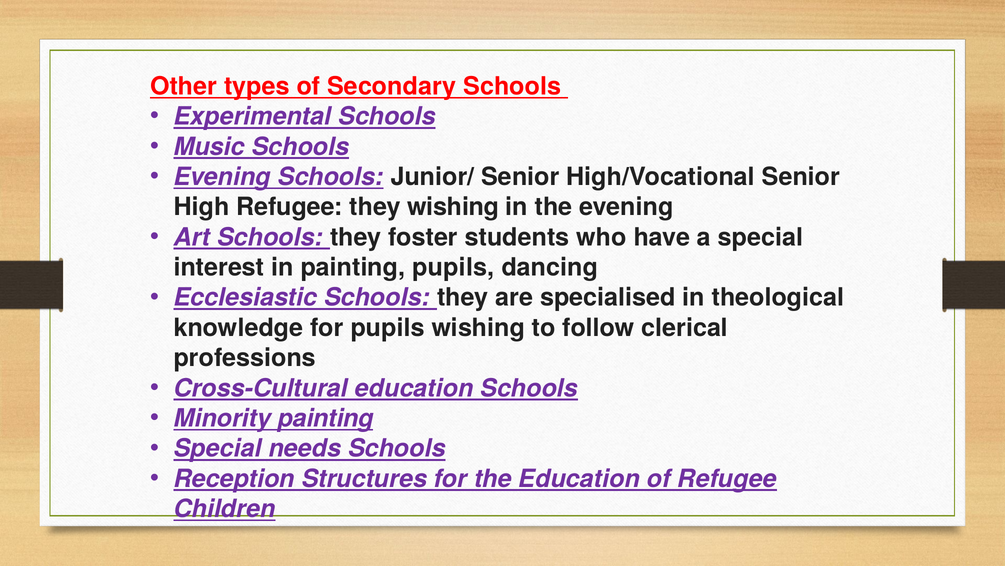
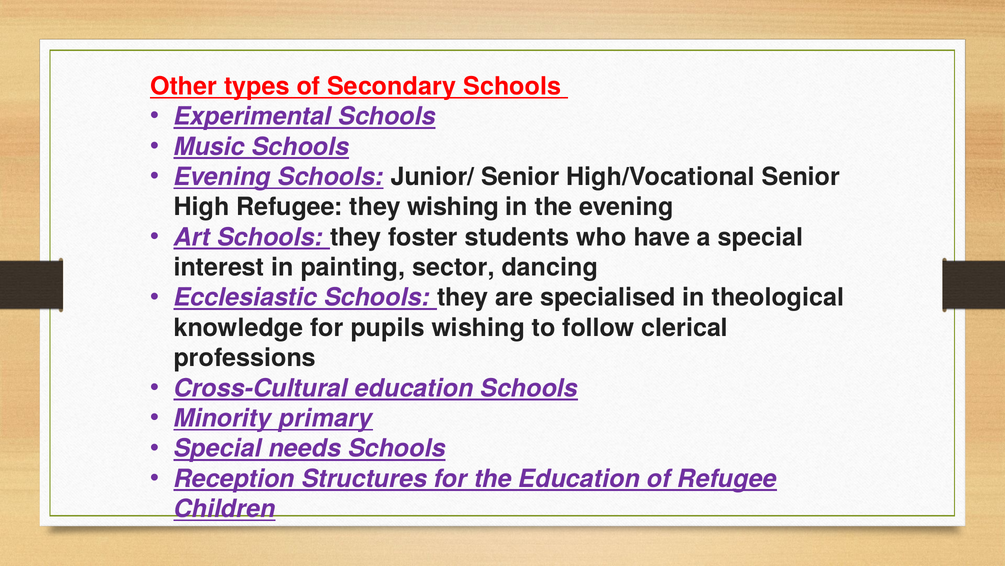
painting pupils: pupils -> sector
Minority painting: painting -> primary
